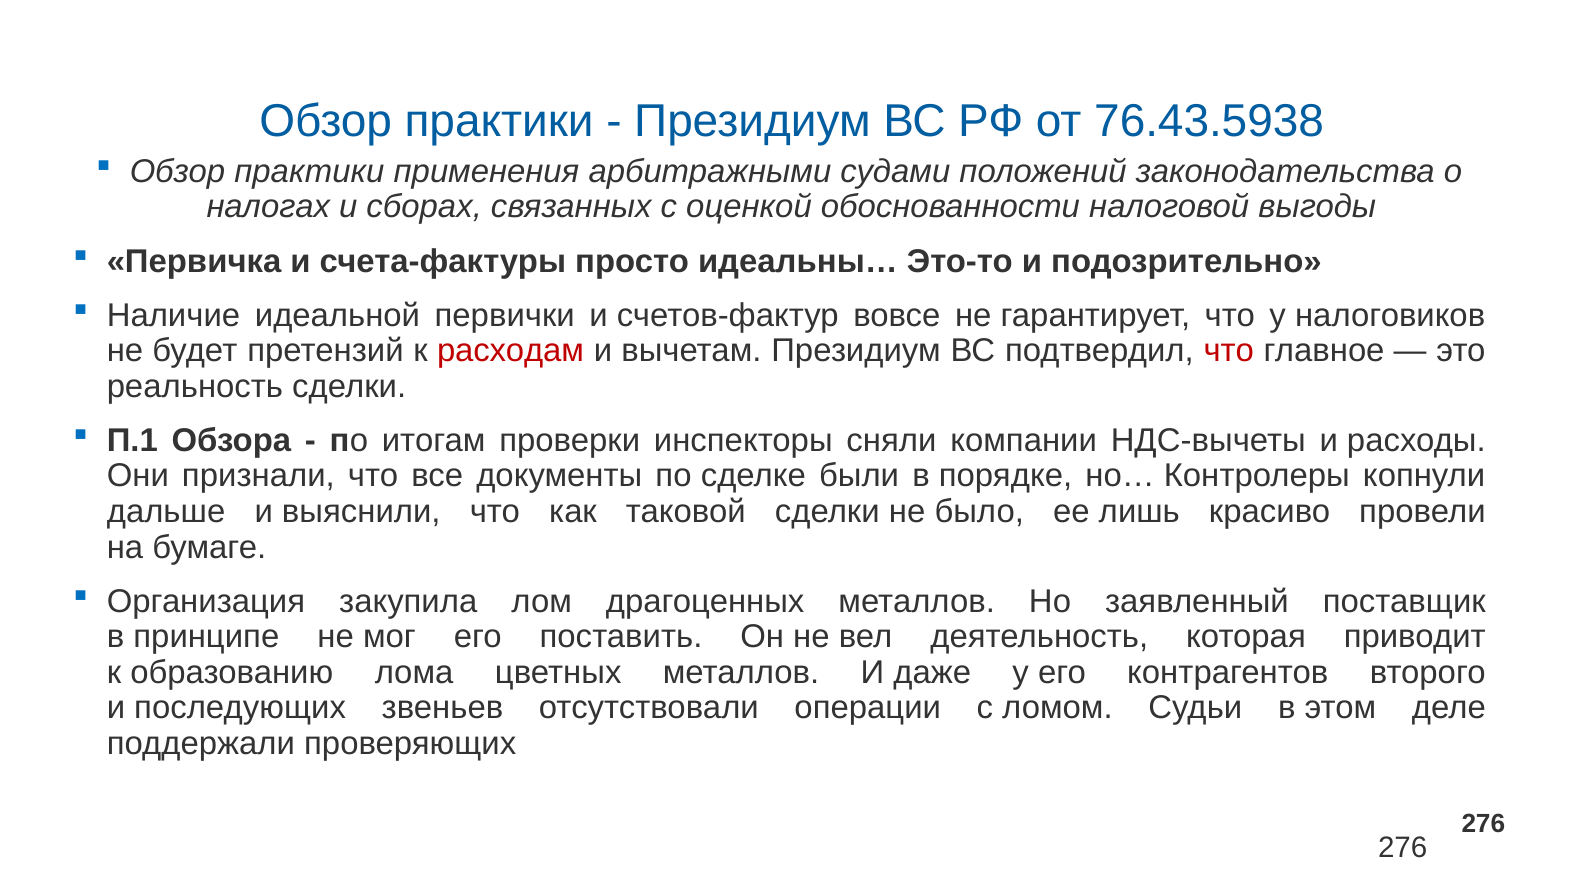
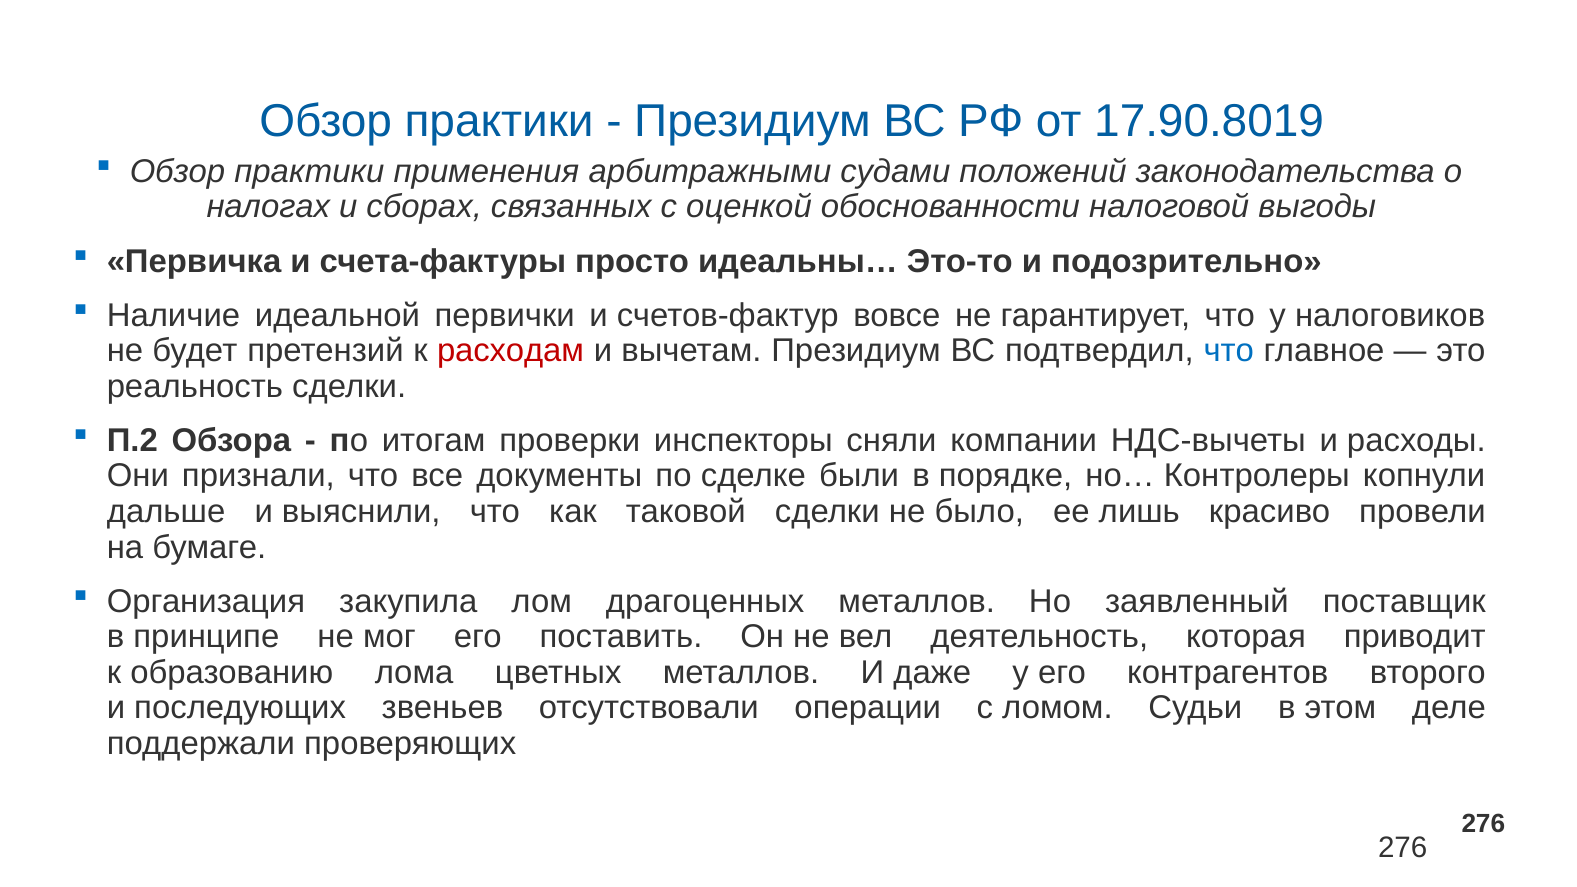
76.43.5938: 76.43.5938 -> 17.90.8019
что at (1229, 351) colour: red -> blue
П.1: П.1 -> П.2
